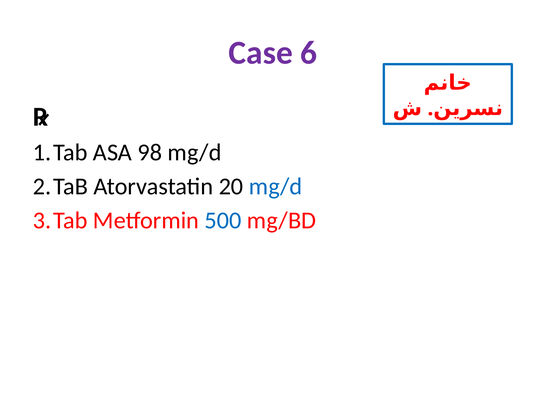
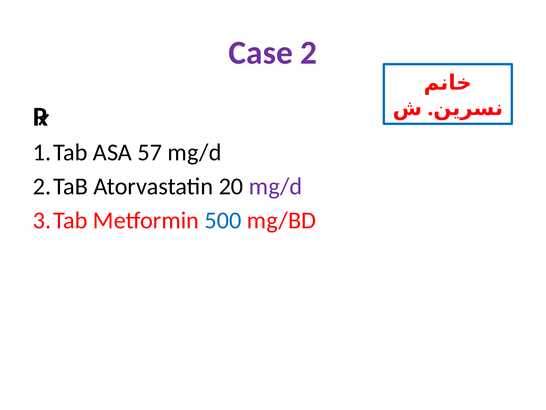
6: 6 -> 2
98: 98 -> 57
mg/d at (276, 186) colour: blue -> purple
